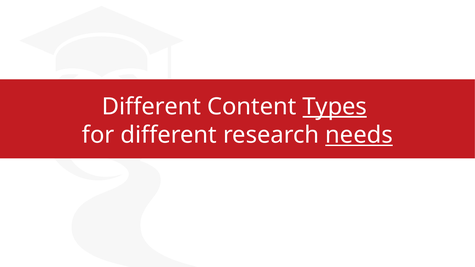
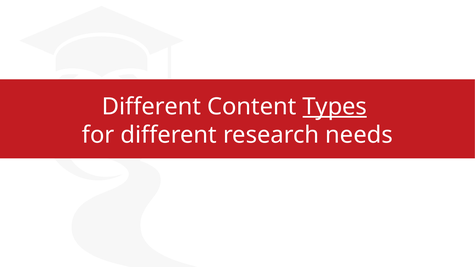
needs underline: present -> none
